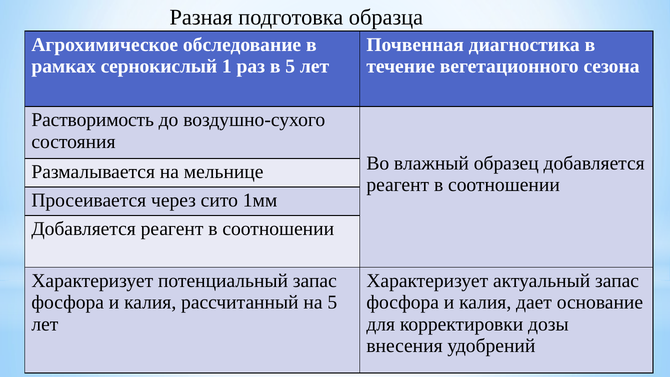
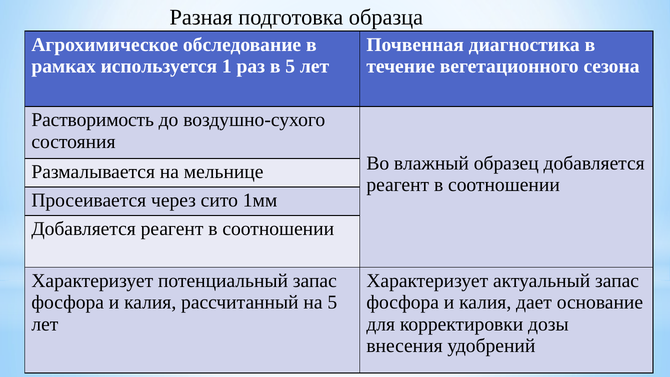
сернокислый: сернокислый -> используется
